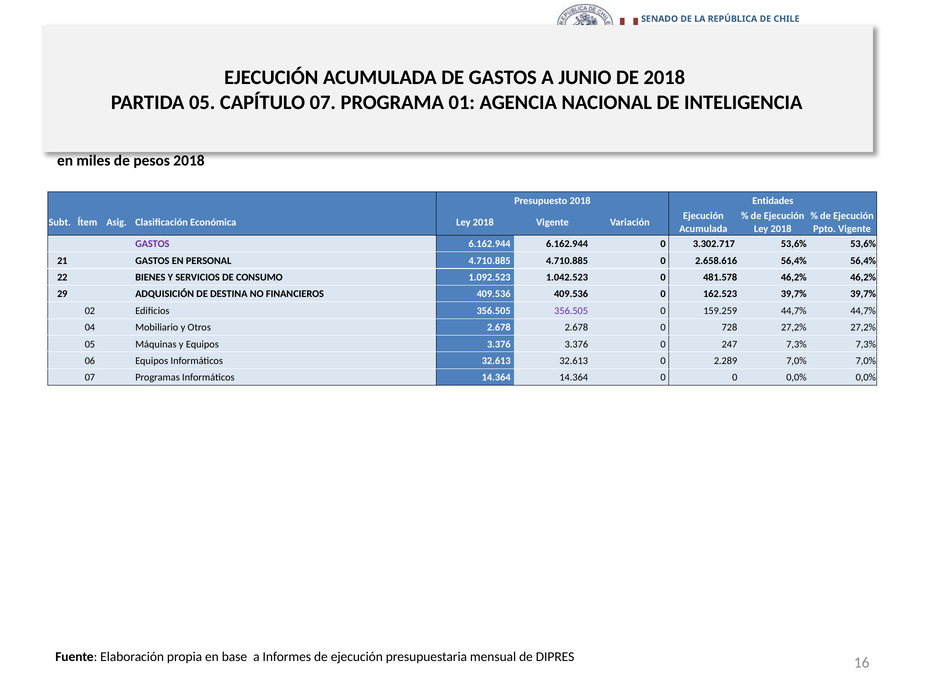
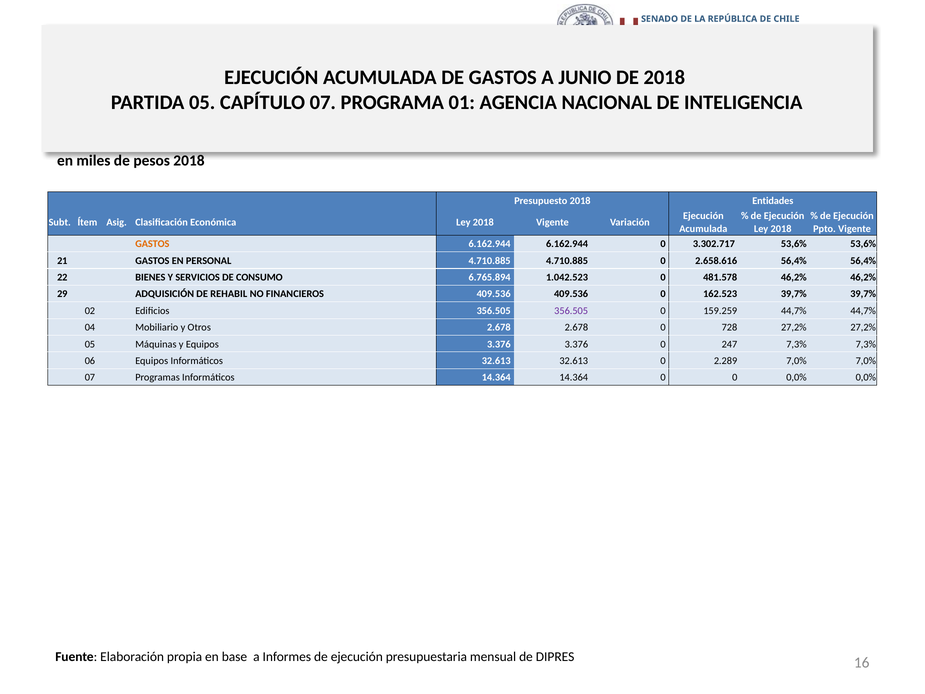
GASTOS at (152, 244) colour: purple -> orange
1.092.523: 1.092.523 -> 6.765.894
DESTINA: DESTINA -> REHABIL
